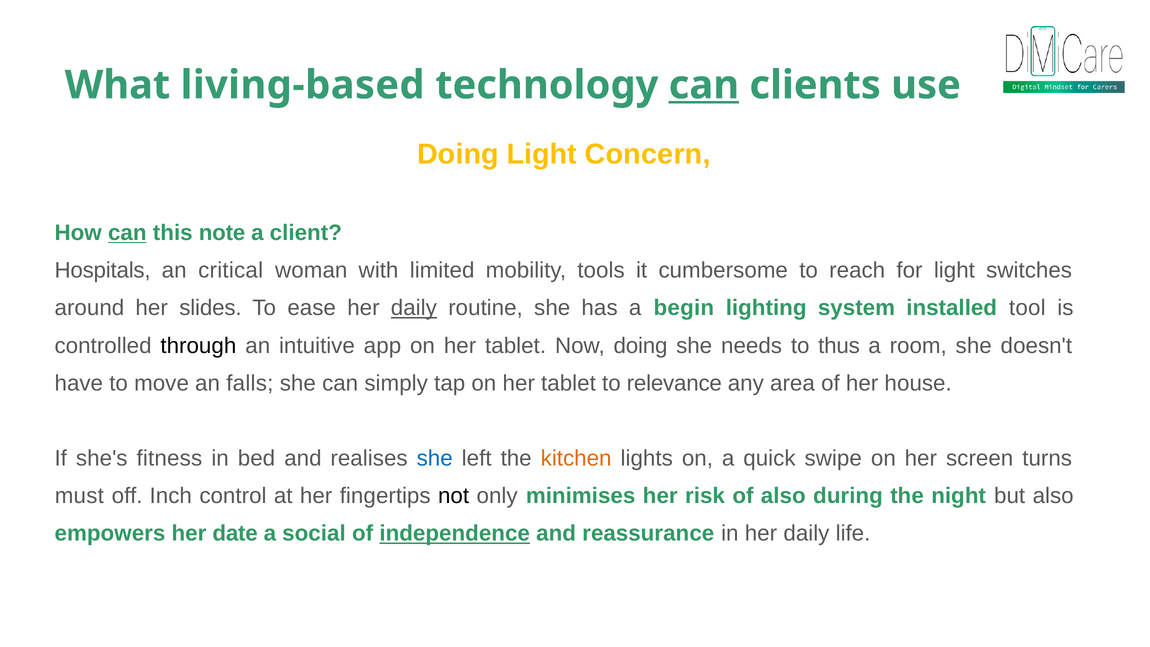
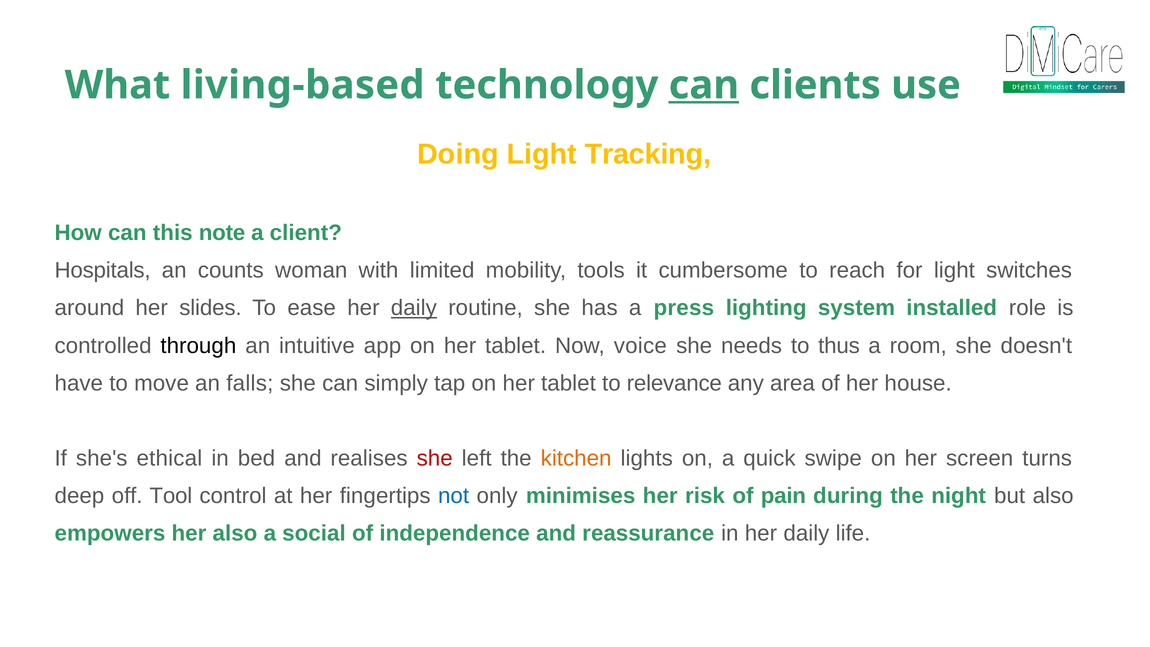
Concern: Concern -> Tracking
can at (127, 233) underline: present -> none
critical: critical -> counts
begin: begin -> press
tool: tool -> role
Now doing: doing -> voice
fitness: fitness -> ethical
she at (435, 458) colour: blue -> red
must: must -> deep
Inch: Inch -> Tool
not colour: black -> blue
of also: also -> pain
her date: date -> also
independence underline: present -> none
